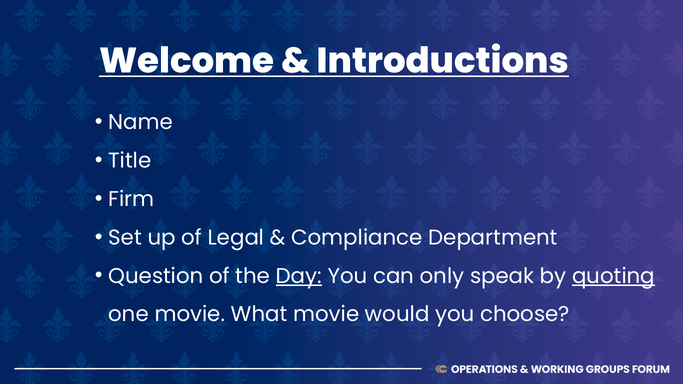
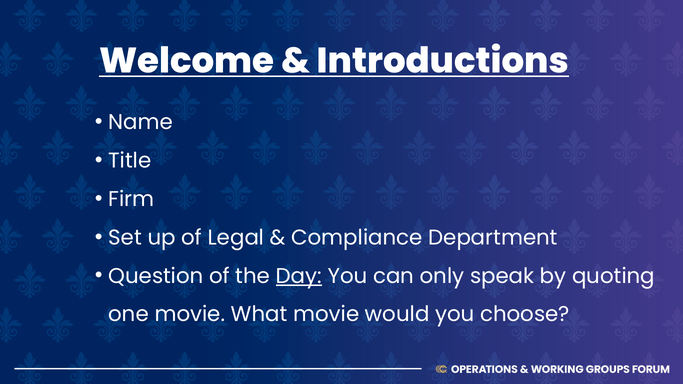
quoting underline: present -> none
